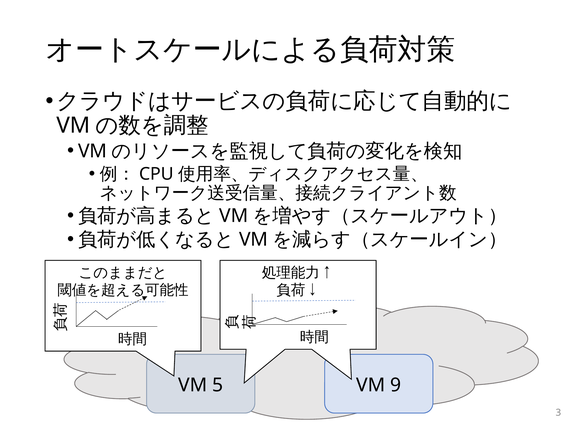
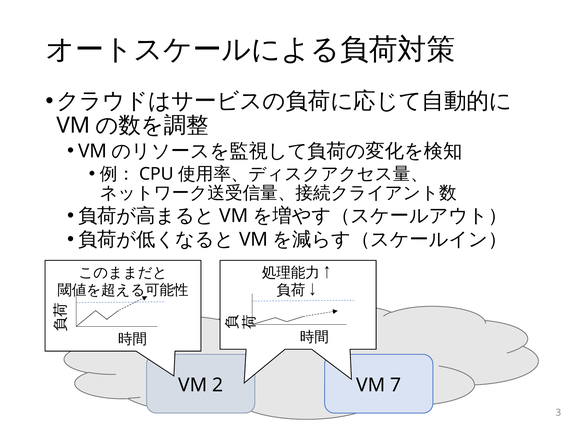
5: 5 -> 2
9: 9 -> 7
